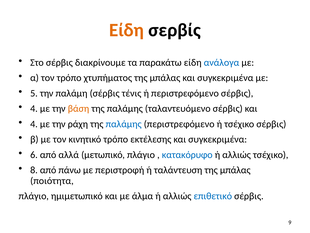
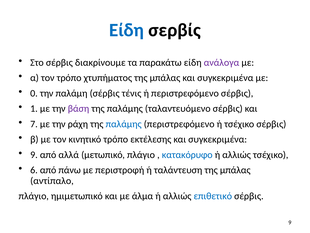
Είδη at (127, 30) colour: orange -> blue
ανάλογα colour: blue -> purple
5: 5 -> 0
4 at (34, 108): 4 -> 1
βάση colour: orange -> purple
4 at (34, 124): 4 -> 7
6 at (34, 154): 6 -> 9
8: 8 -> 6
ποιότητα: ποιότητα -> αντίπαλο
